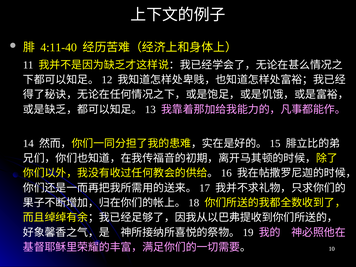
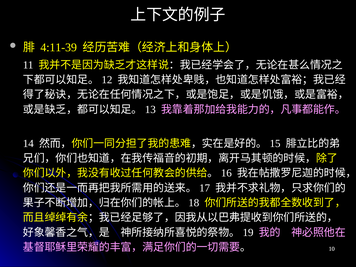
4:11-40: 4:11-40 -> 4:11-39
